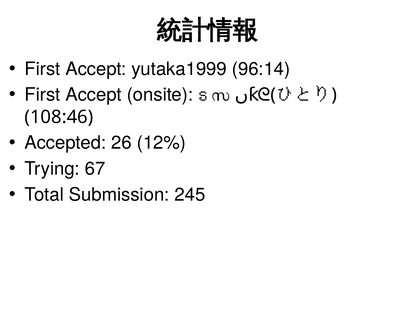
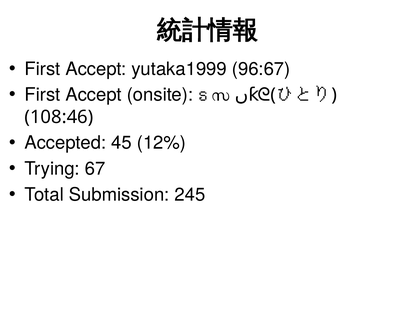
96:14: 96:14 -> 96:67
26: 26 -> 45
